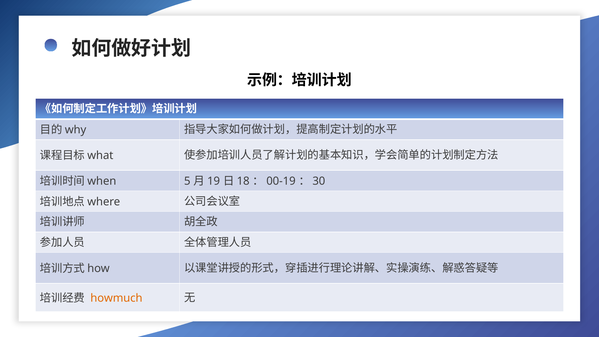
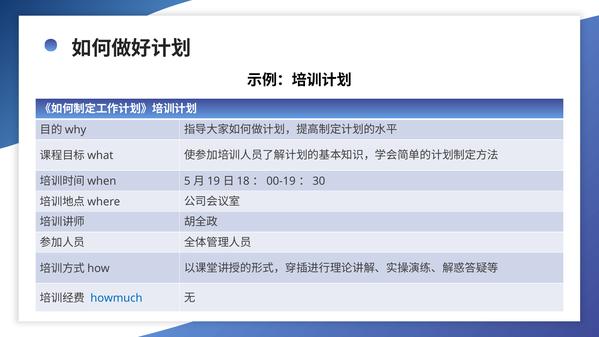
howmuch colour: orange -> blue
